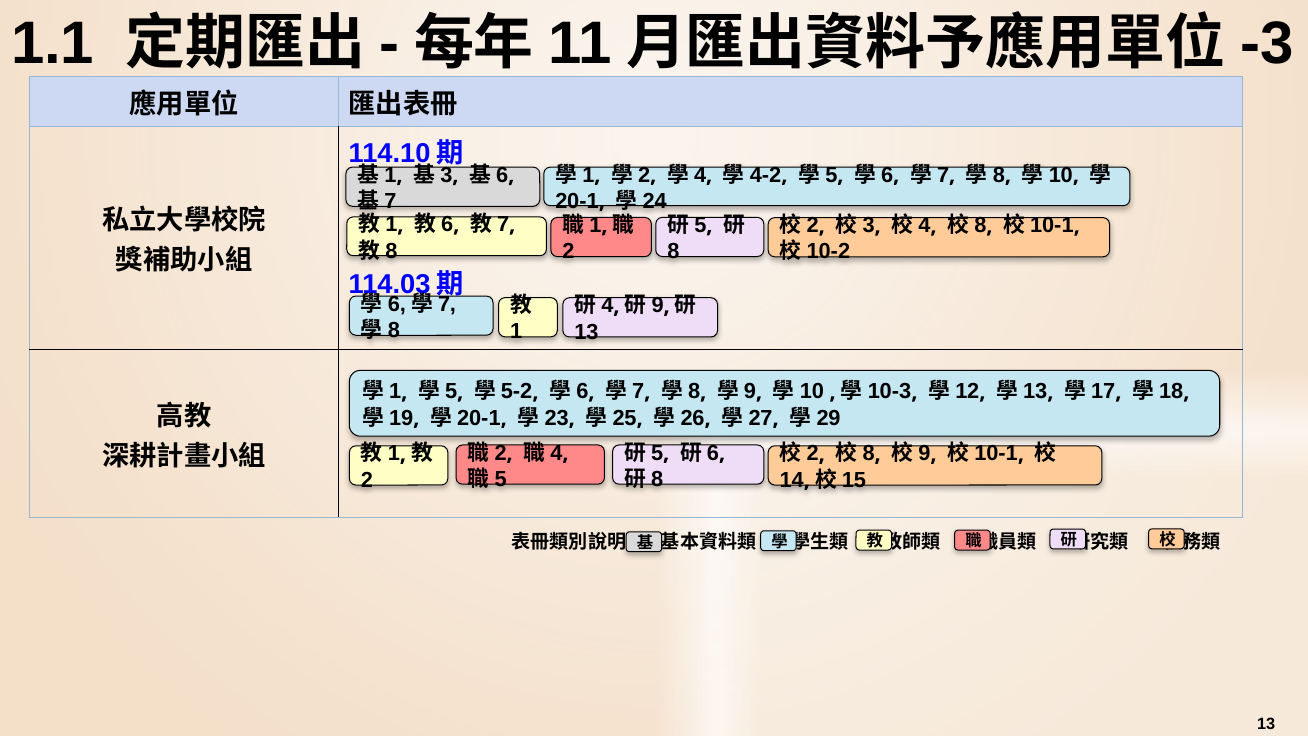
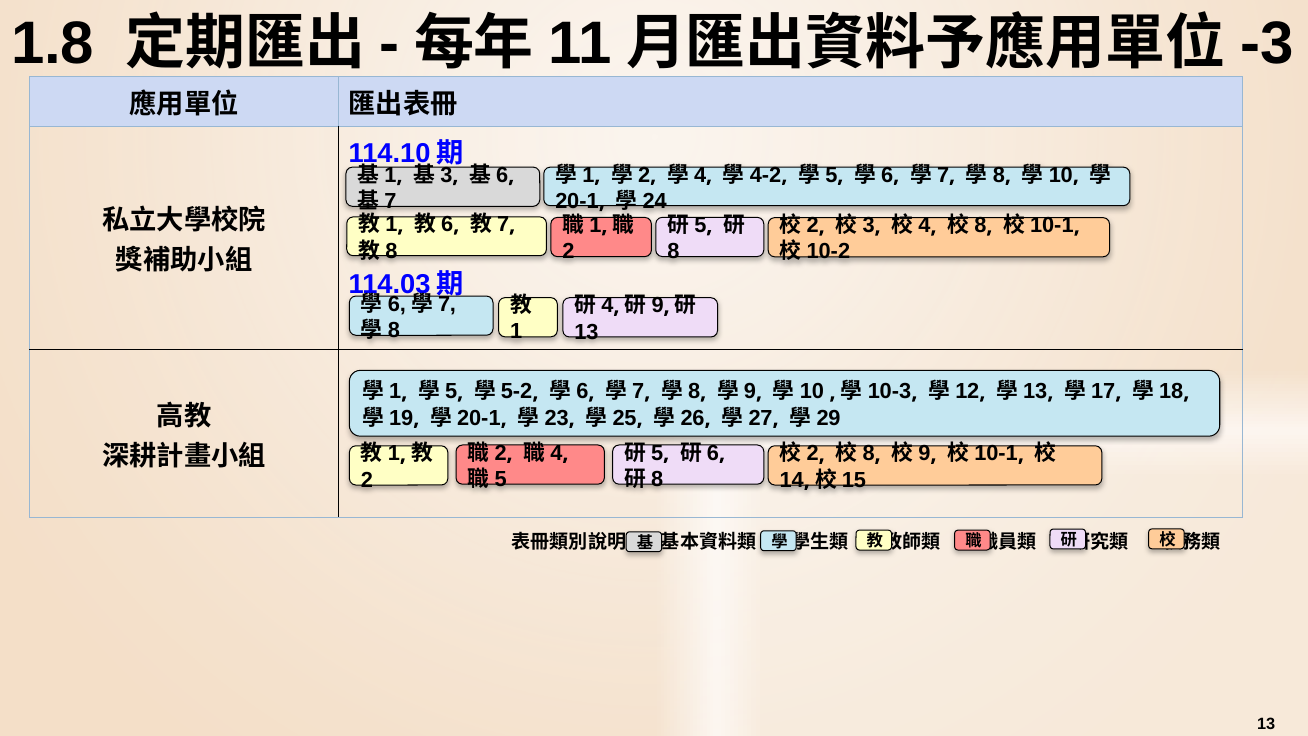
1.1: 1.1 -> 1.8
